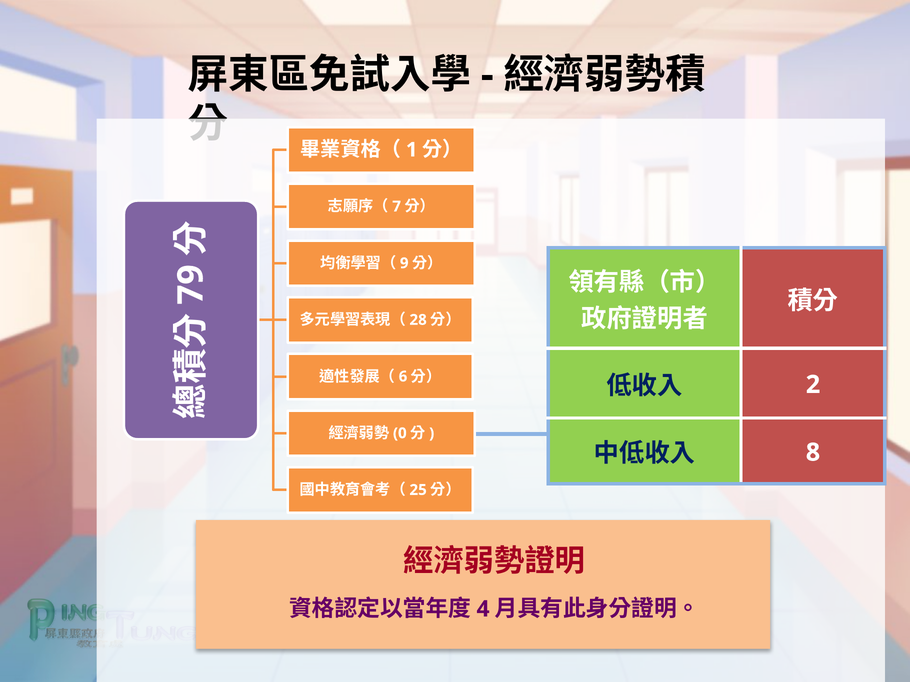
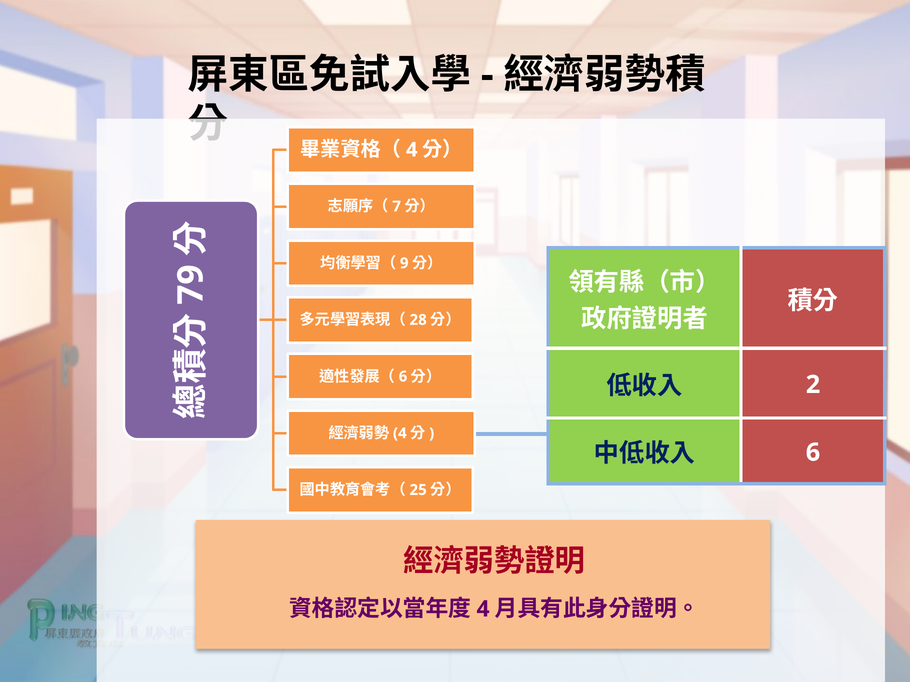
1 at (412, 150): 1 -> 4
0 at (400, 434): 0 -> 4
8 at (813, 453): 8 -> 6
